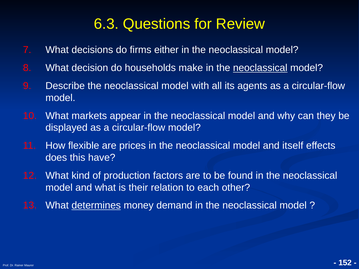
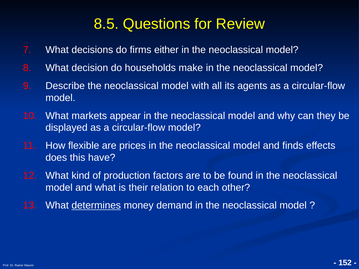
6.3: 6.3 -> 8.5
neoclassical at (260, 68) underline: present -> none
itself: itself -> finds
